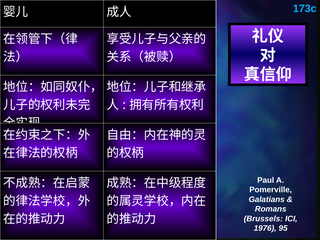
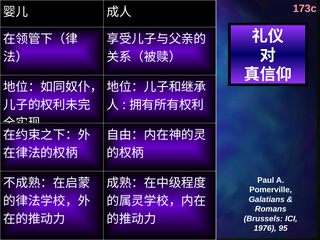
173c colour: light blue -> pink
